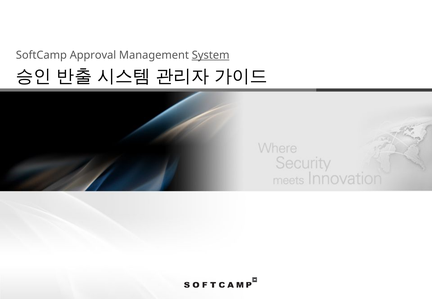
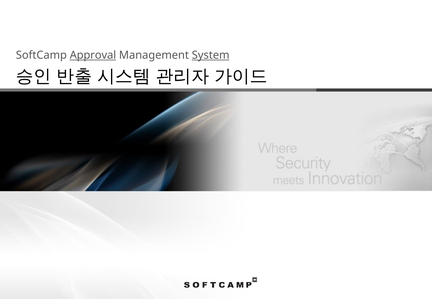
Approval underline: none -> present
